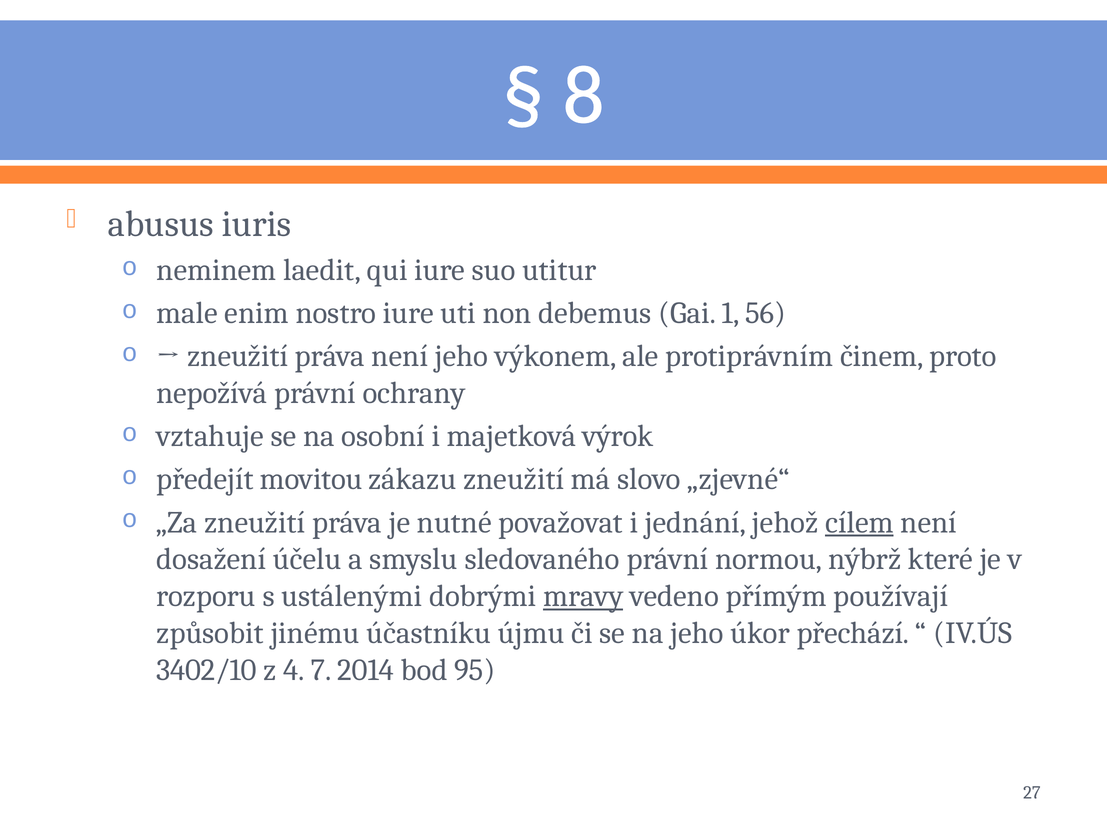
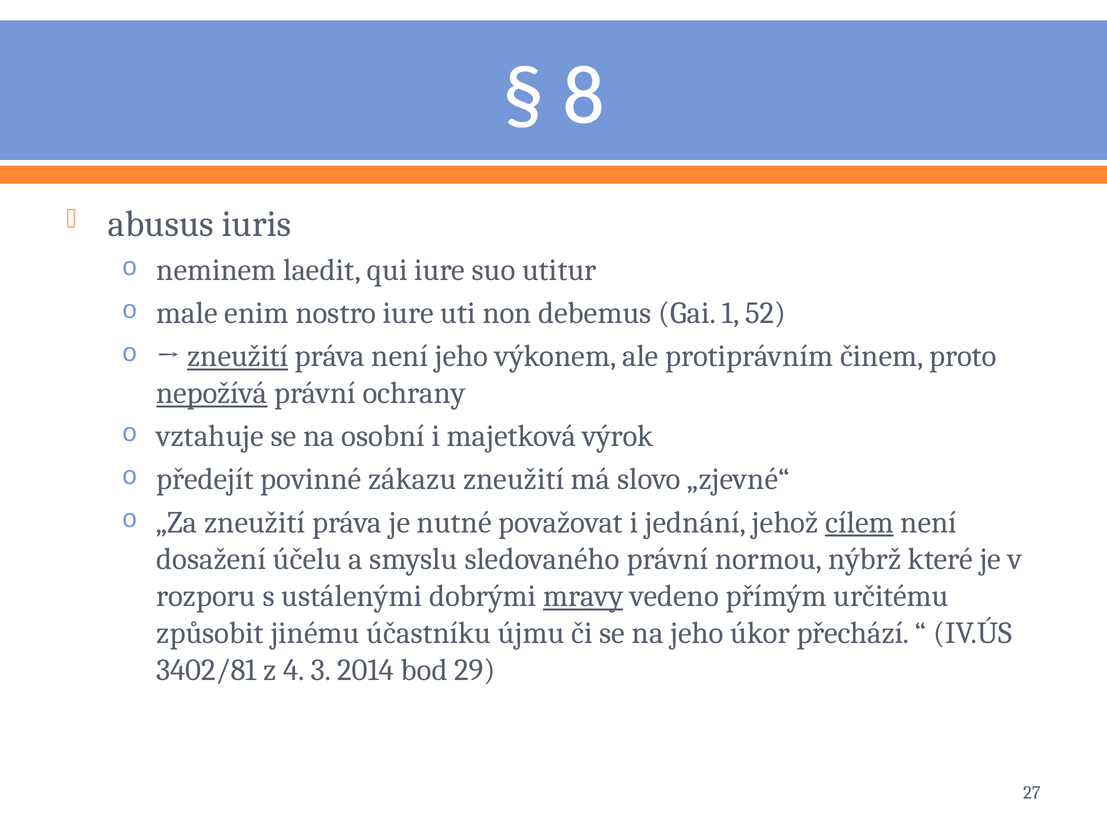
56: 56 -> 52
zneužití at (238, 356) underline: none -> present
nepožívá underline: none -> present
movitou: movitou -> povinné
používají: používají -> určitému
3402/10: 3402/10 -> 3402/81
7: 7 -> 3
95: 95 -> 29
